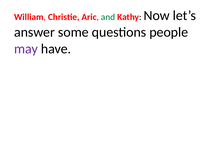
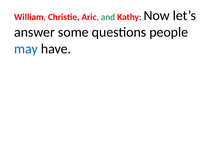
may colour: purple -> blue
